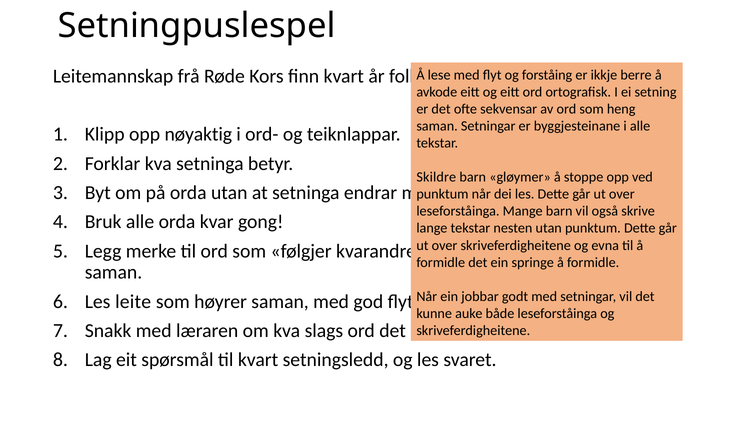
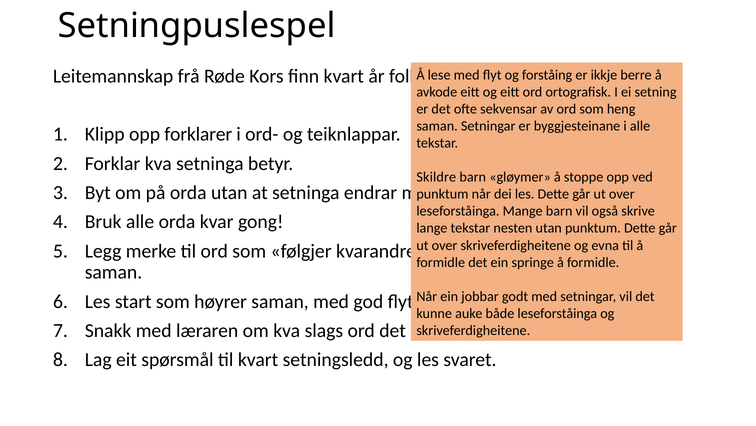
nøyaktig: nøyaktig -> forklarer
leite: leite -> start
